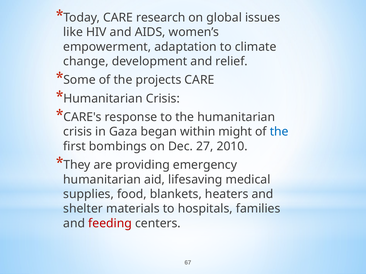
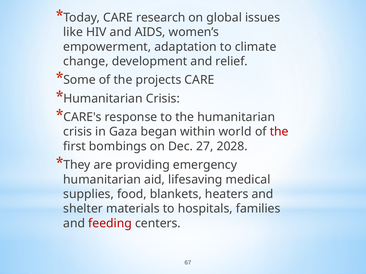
might: might -> world
the at (279, 132) colour: blue -> red
2010: 2010 -> 2028
